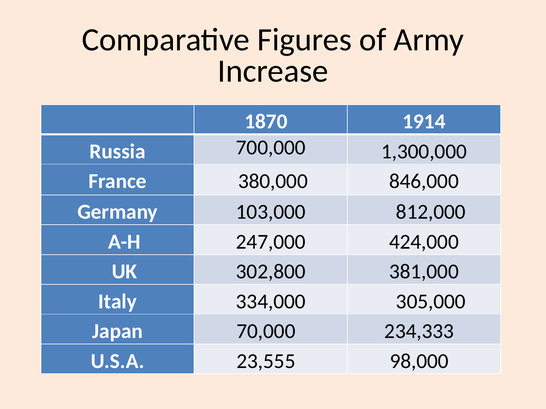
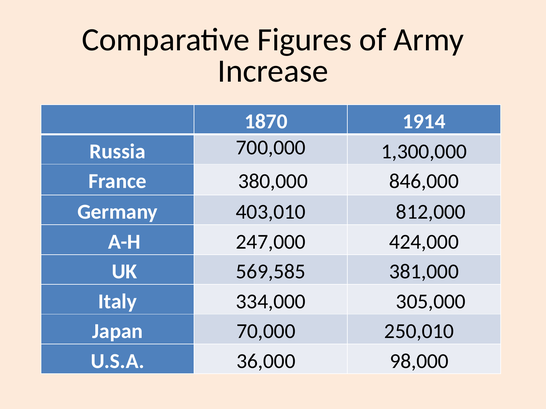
103,000: 103,000 -> 403,010
302,800: 302,800 -> 569,585
234,333: 234,333 -> 250,010
23,555: 23,555 -> 36,000
